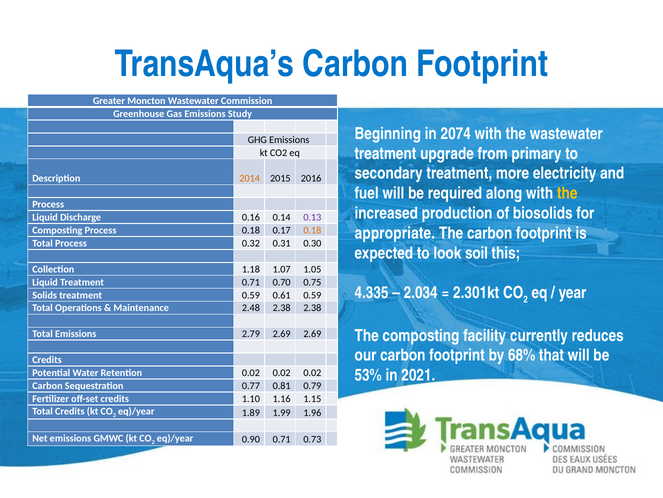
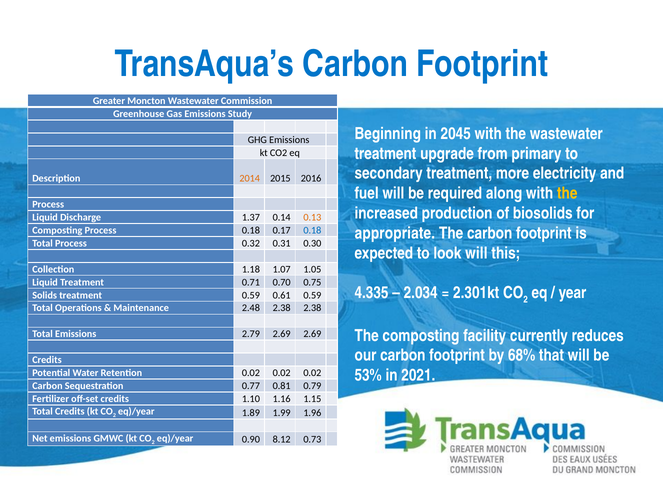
2074: 2074 -> 2045
0.16: 0.16 -> 1.37
0.13 colour: purple -> orange
0.18 at (312, 230) colour: orange -> blue
look soil: soil -> will
0.90 0.71: 0.71 -> 8.12
